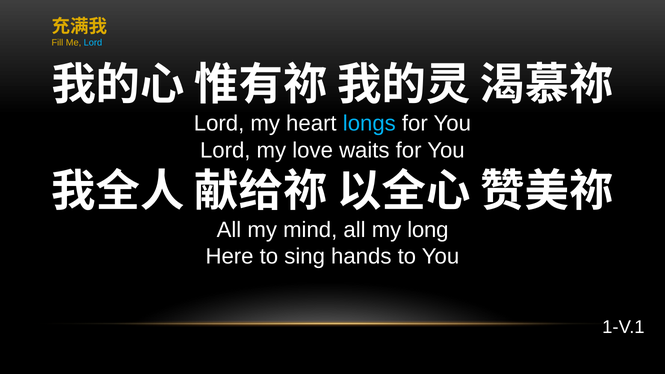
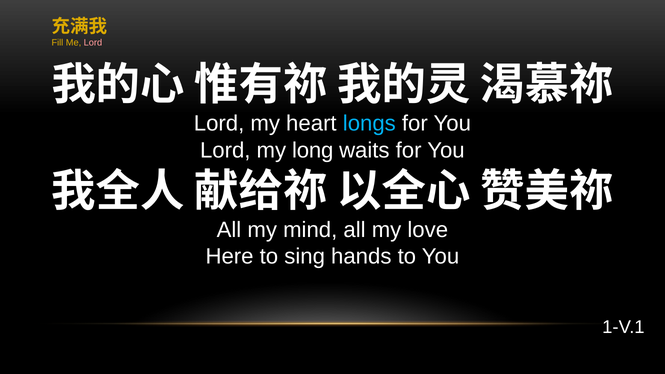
Lord at (93, 43) colour: light blue -> pink
love: love -> long
long: long -> love
